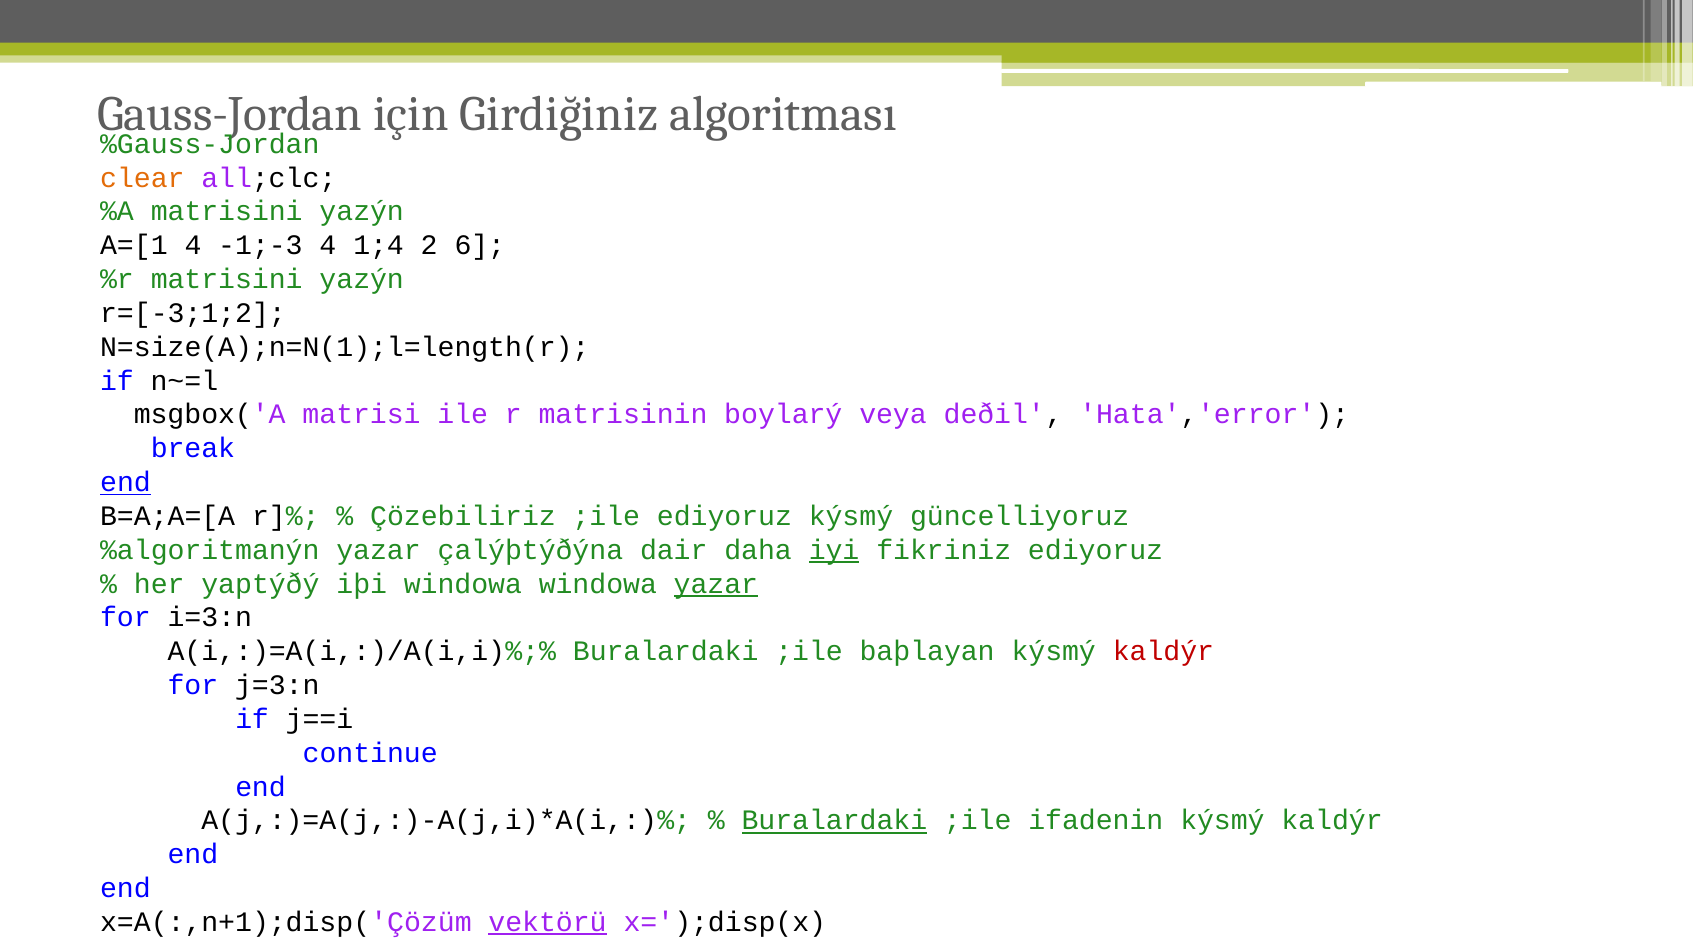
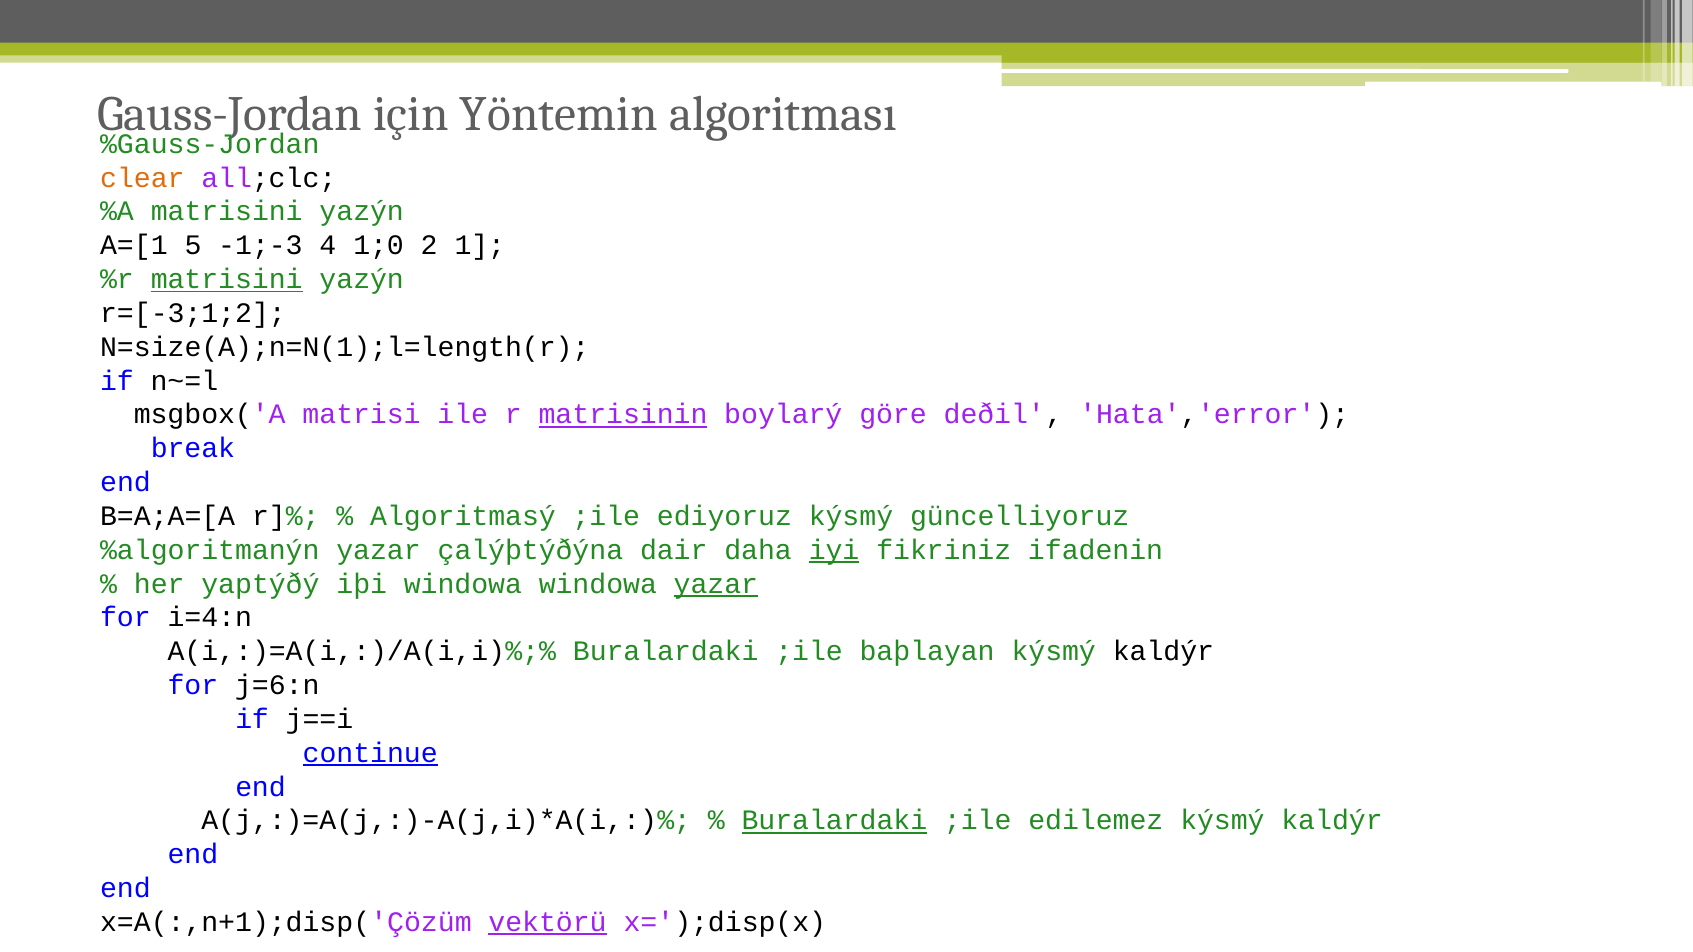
Girdiğiniz: Girdiğiniz -> Yöntemin
A=[1 4: 4 -> 5
1;4: 1;4 -> 1;0
6: 6 -> 1
matrisini at (227, 279) underline: none -> present
matrisinin underline: none -> present
veya: veya -> göre
end at (126, 482) underline: present -> none
Çözebiliriz: Çözebiliriz -> Algoritmasý
fikriniz ediyoruz: ediyoruz -> ifadenin
i=3:n: i=3:n -> i=4:n
kaldýr at (1163, 652) colour: red -> black
j=3:n: j=3:n -> j=6:n
continue underline: none -> present
ifadenin: ifadenin -> edilemez
